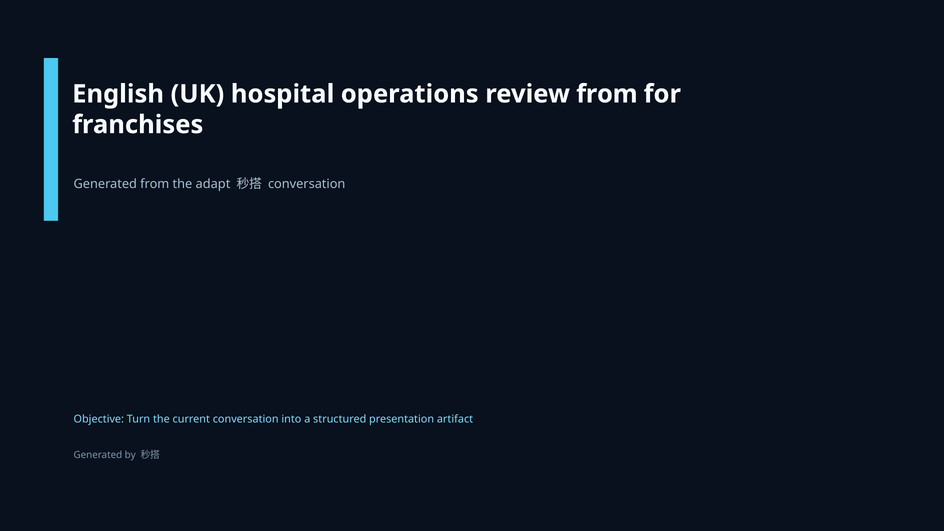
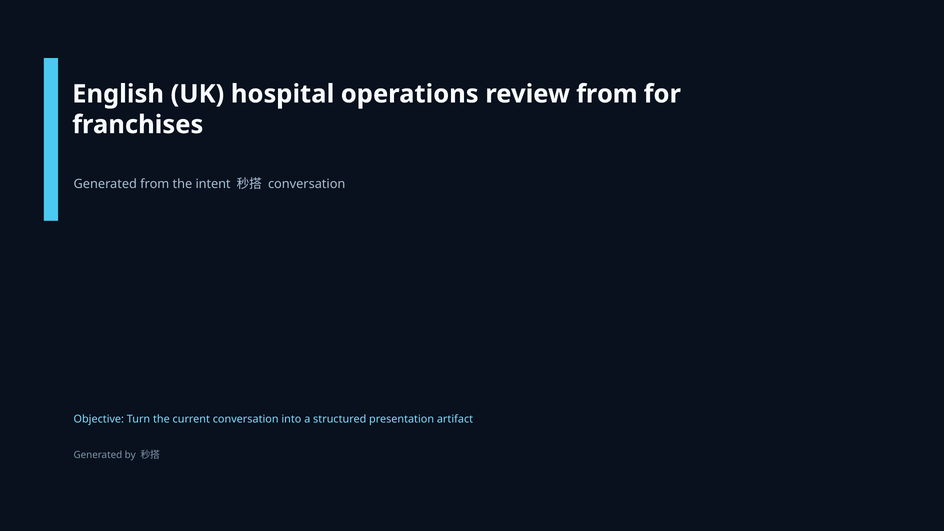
adapt: adapt -> intent
